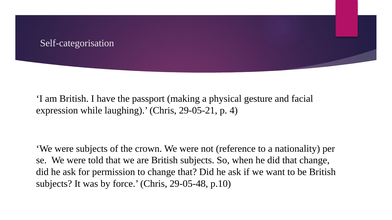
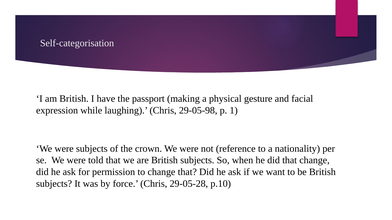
29-05-21: 29-05-21 -> 29-05-98
4: 4 -> 1
29-05-48: 29-05-48 -> 29-05-28
